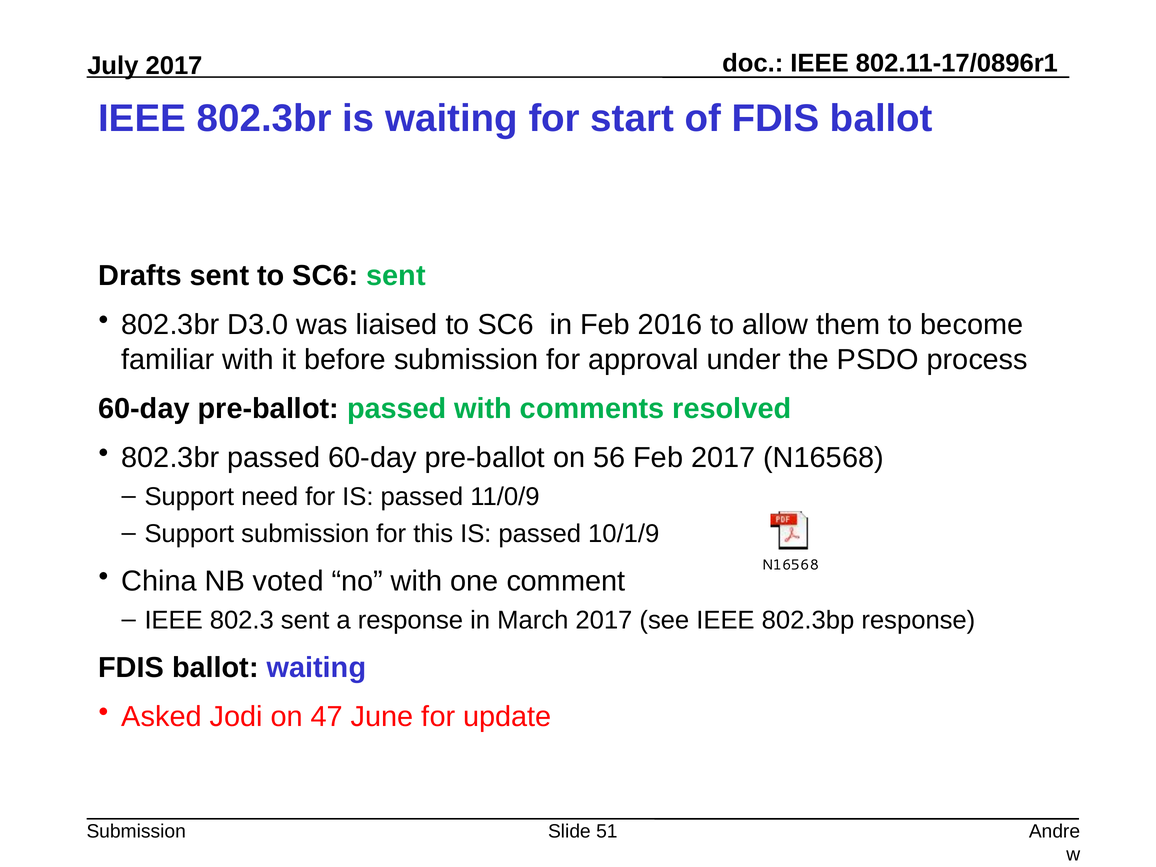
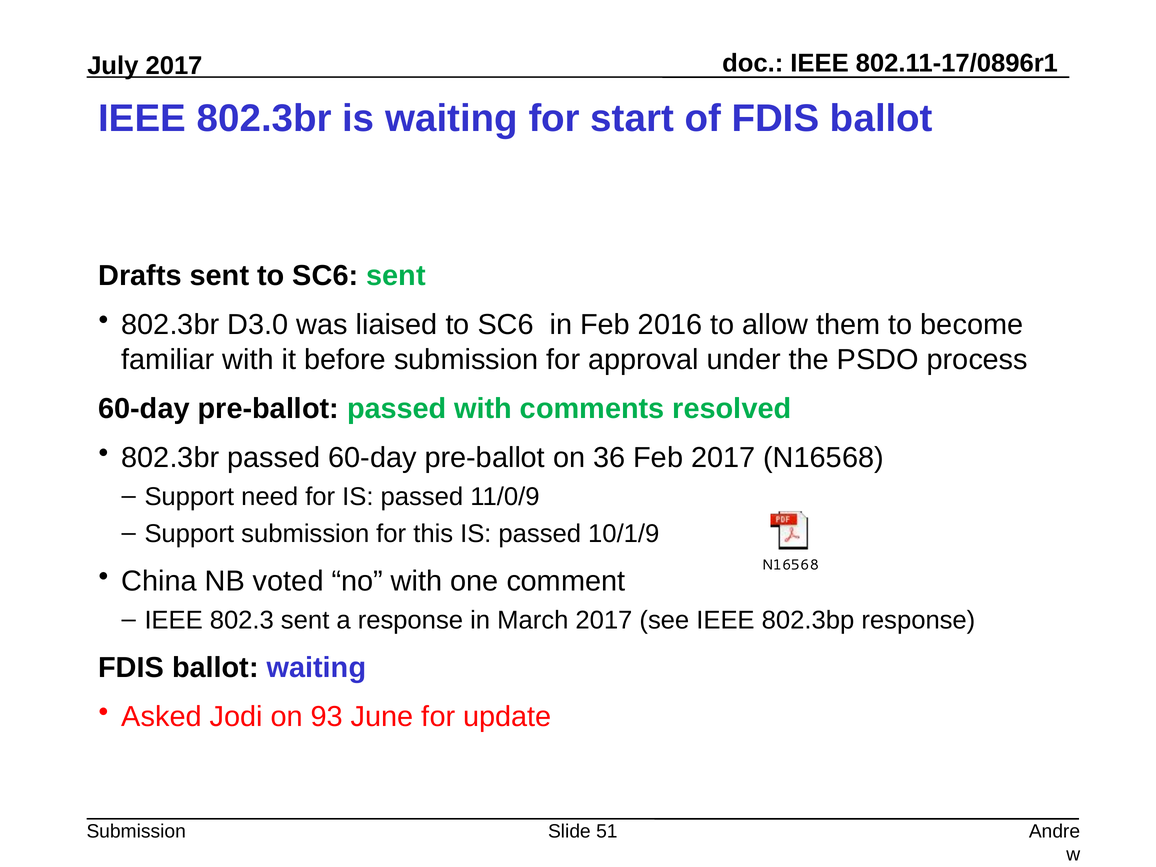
56: 56 -> 36
47: 47 -> 93
